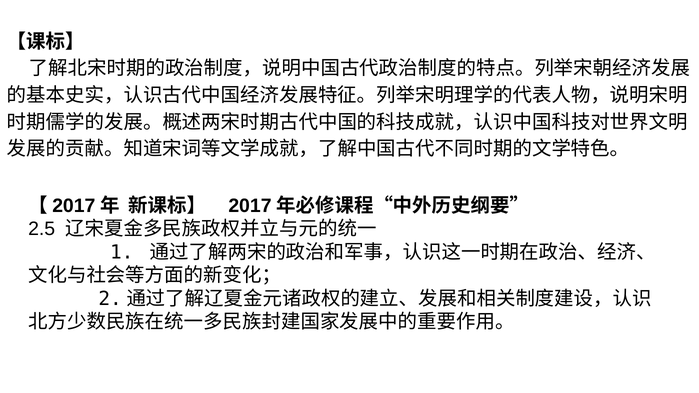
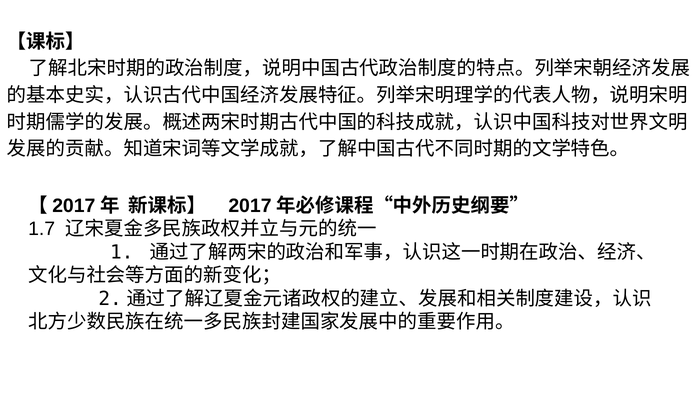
2.5: 2.5 -> 1.7
